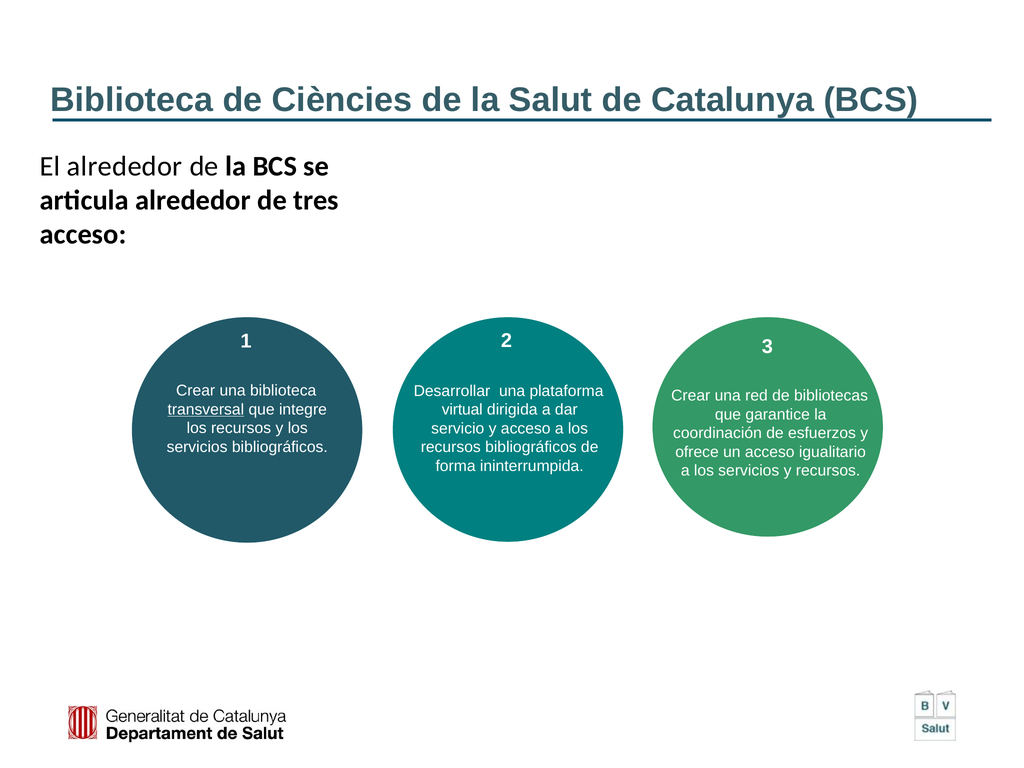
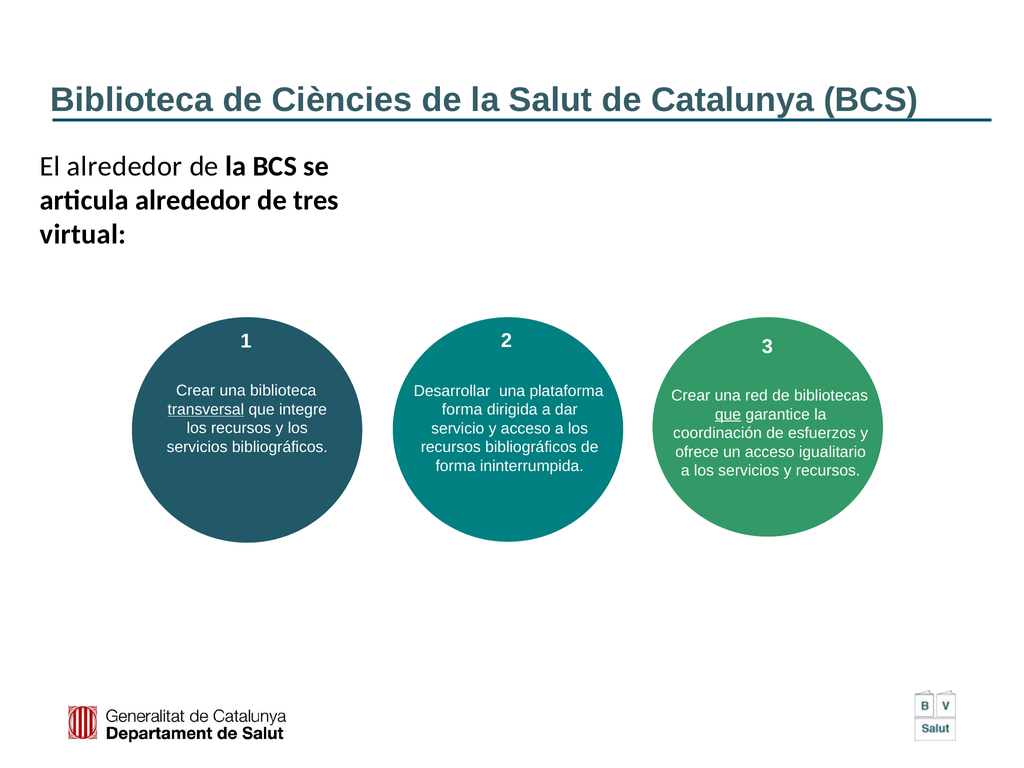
acceso at (83, 234): acceso -> virtual
virtual at (462, 410): virtual -> forma
que at (728, 414) underline: none -> present
